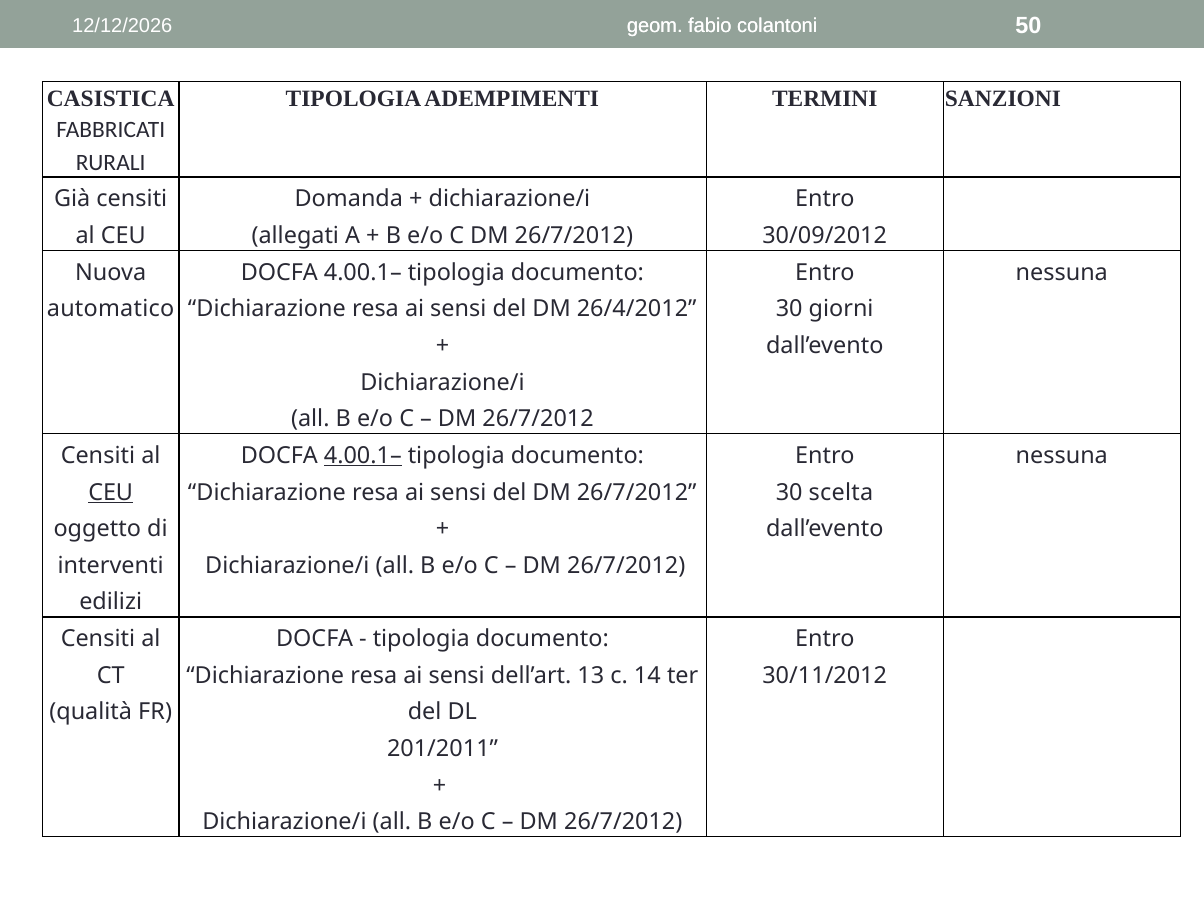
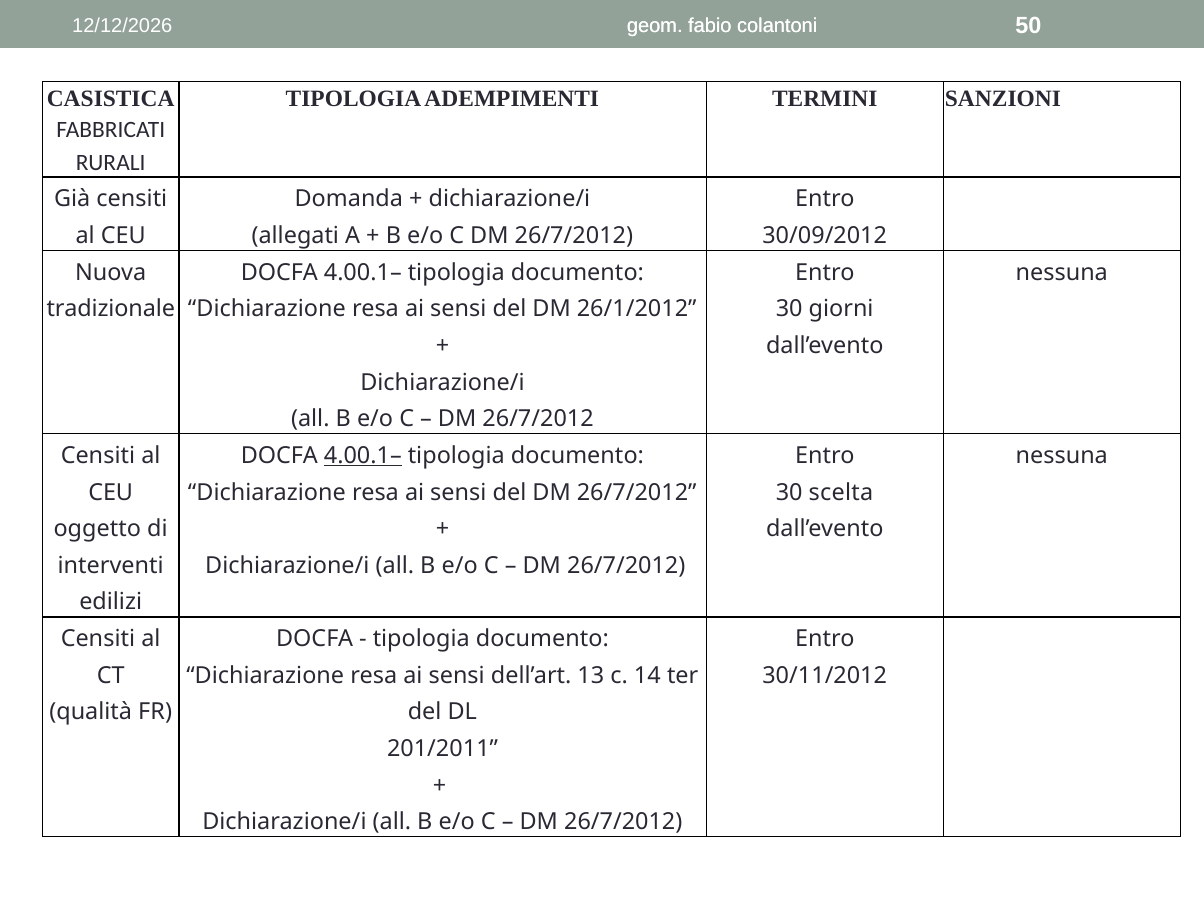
automatico: automatico -> tradizionale
26/4/2012: 26/4/2012 -> 26/1/2012
CEU at (111, 492) underline: present -> none
